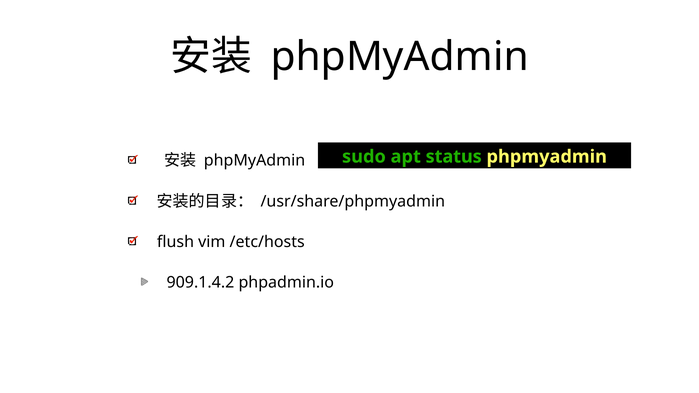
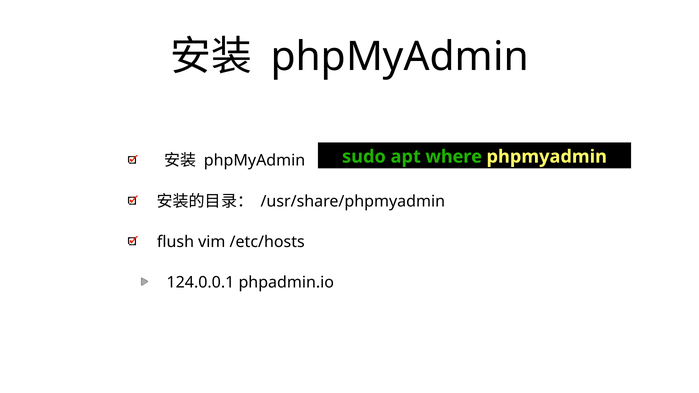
status: status -> where
909.1.4.2: 909.1.4.2 -> 124.0.0.1
